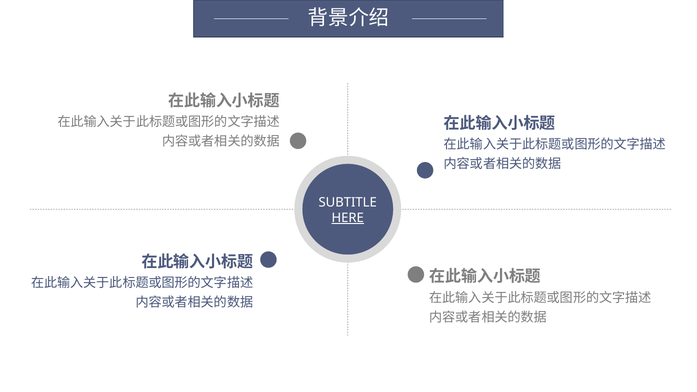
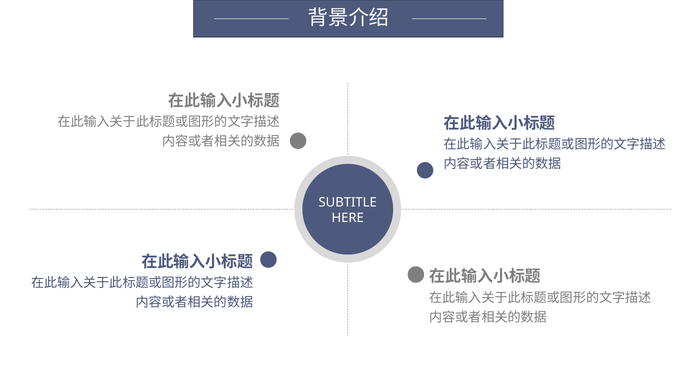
HERE underline: present -> none
